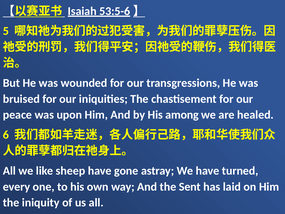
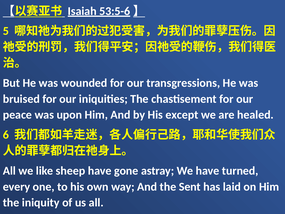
among: among -> except
